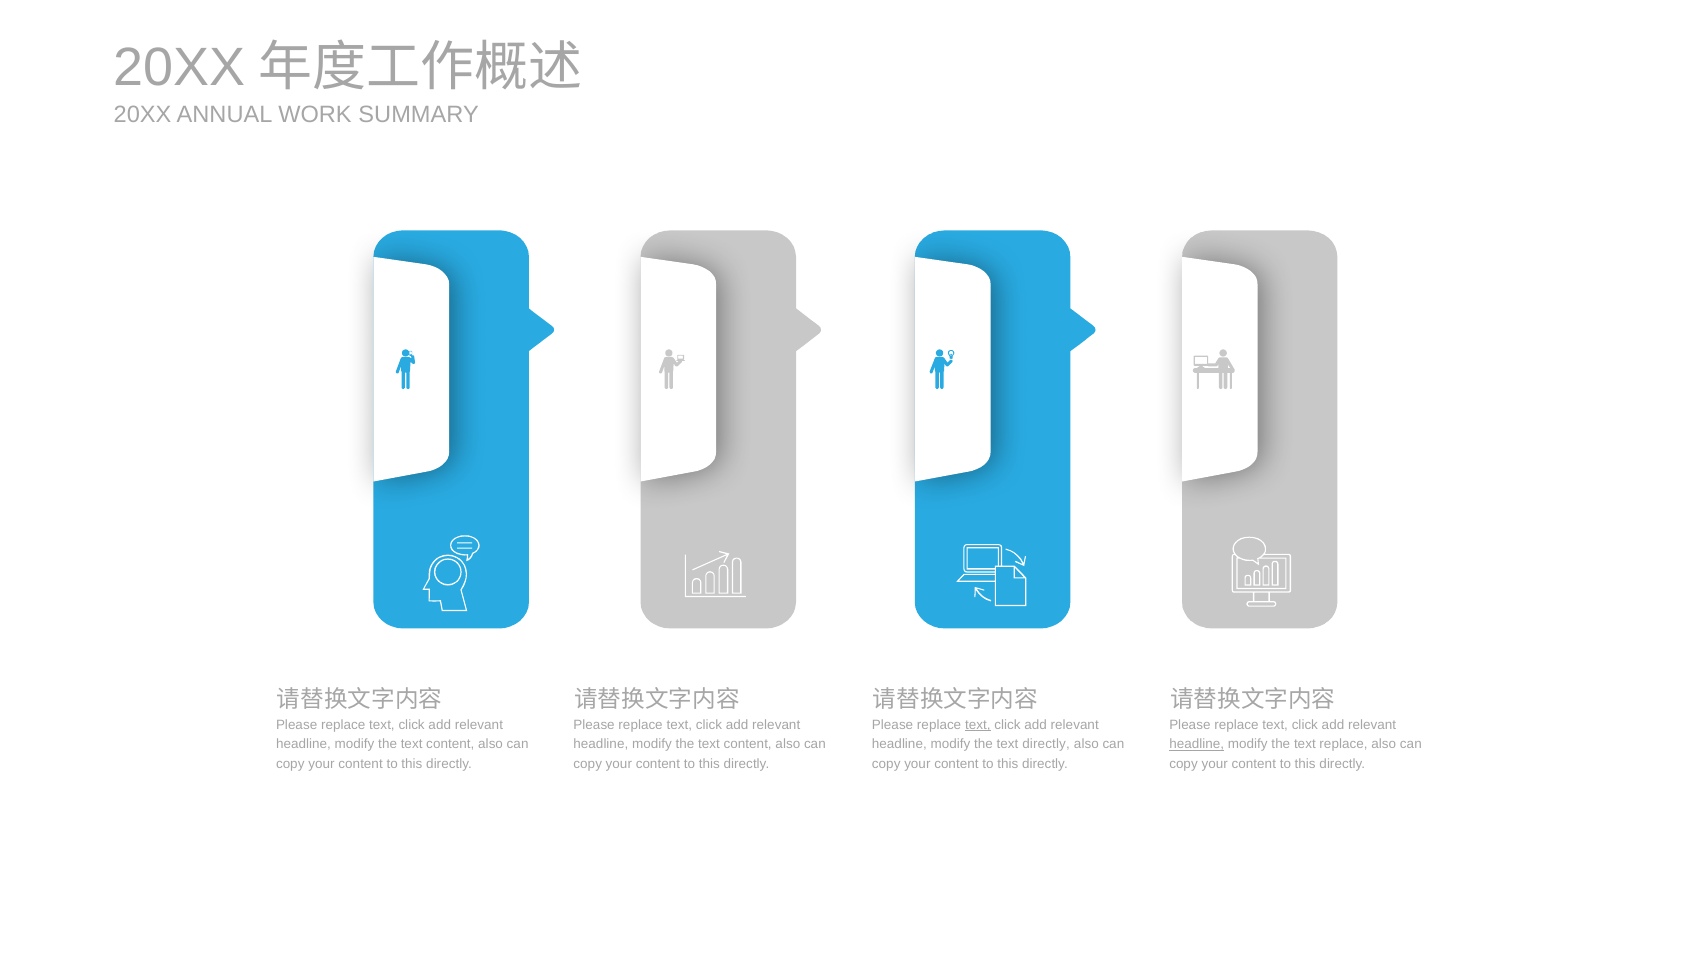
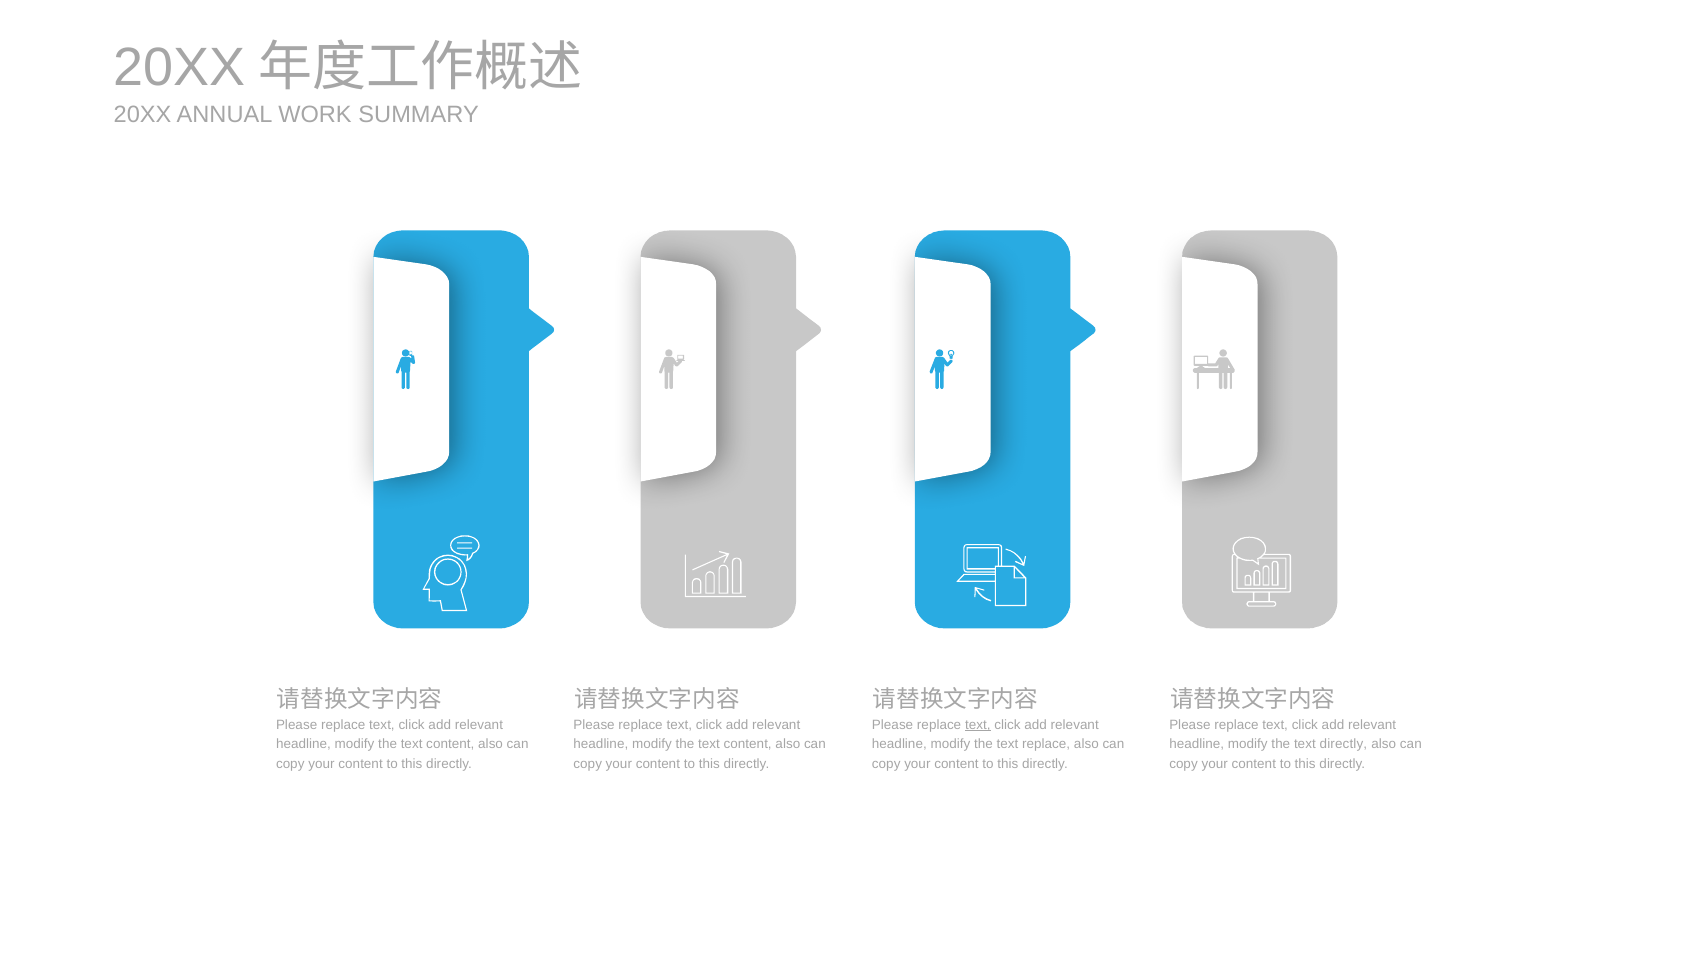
text directly: directly -> replace
headline at (1197, 744) underline: present -> none
text replace: replace -> directly
